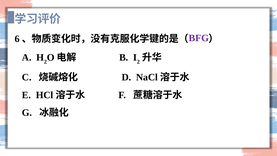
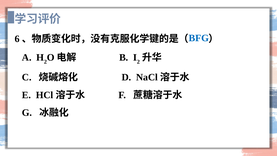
BFG colour: purple -> blue
